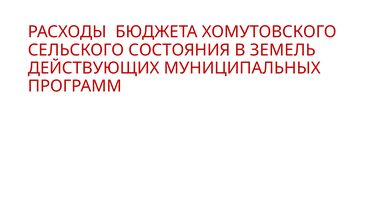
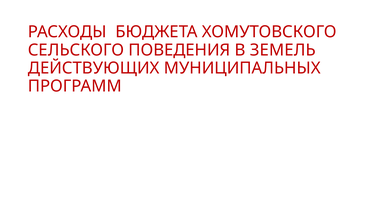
СОСТОЯНИЯ: СОСТОЯНИЯ -> ПОВЕДЕНИЯ
